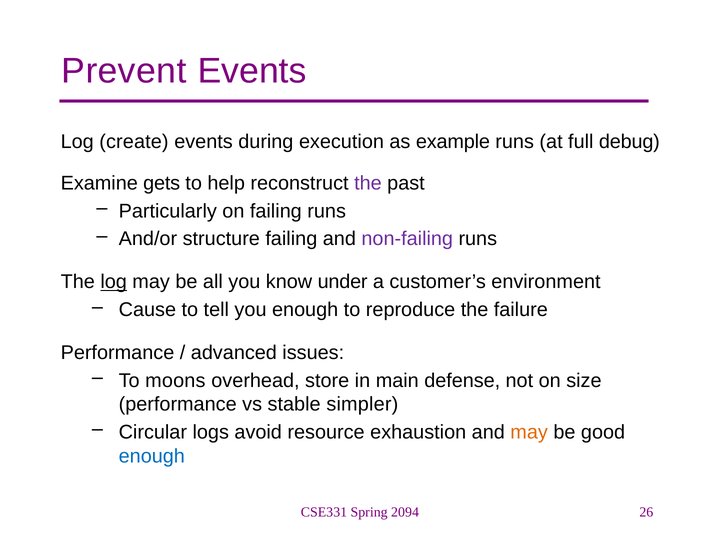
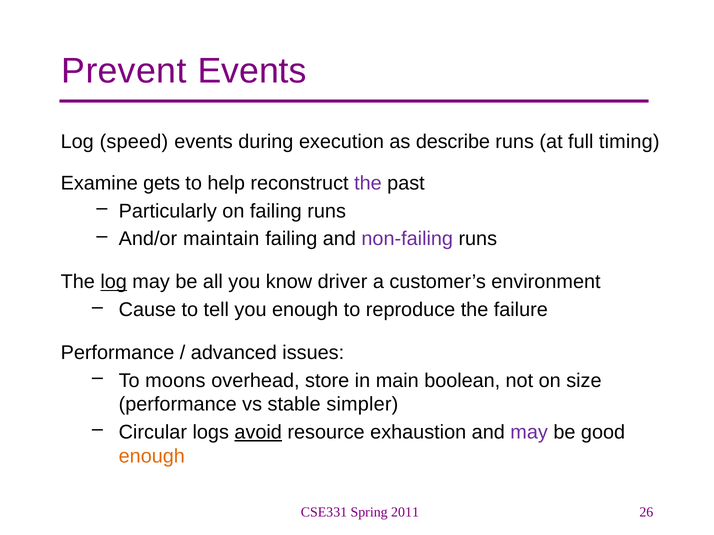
create: create -> speed
example: example -> describe
debug: debug -> timing
structure: structure -> maintain
under: under -> driver
defense: defense -> boolean
avoid underline: none -> present
may at (529, 433) colour: orange -> purple
enough at (152, 456) colour: blue -> orange
2094: 2094 -> 2011
